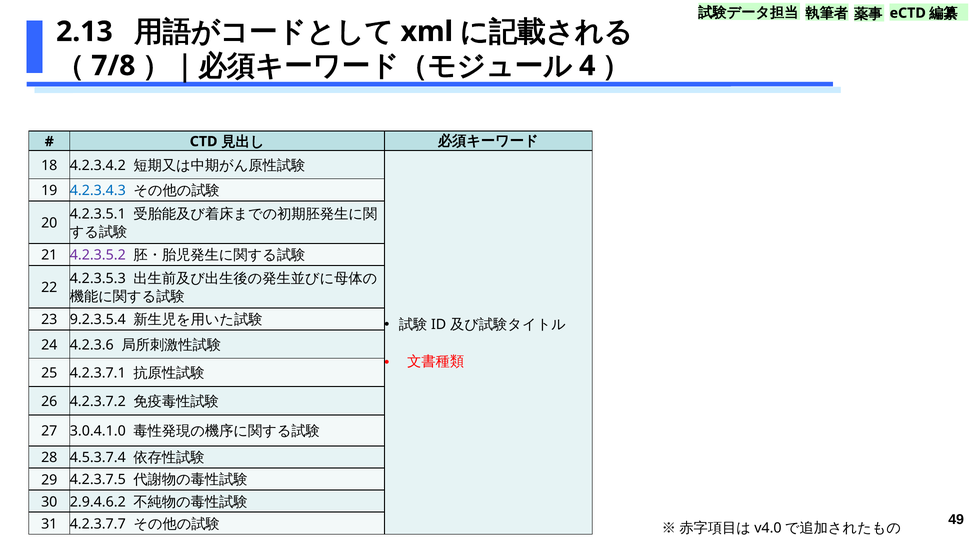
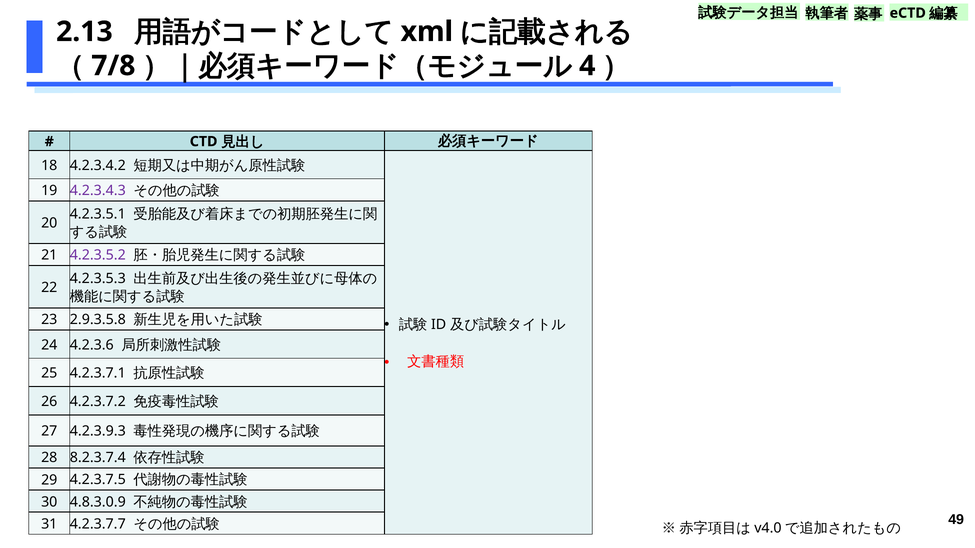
4.2.3.4.3 colour: blue -> purple
9.2.3.5.4: 9.2.3.5.4 -> 2.9.3.5.8
3.0.4.1.0: 3.0.4.1.0 -> 4.2.3.9.3
4.5.3.7.4: 4.5.3.7.4 -> 8.2.3.7.4
2.9.4.6.2: 2.9.4.6.2 -> 4.8.3.0.9
